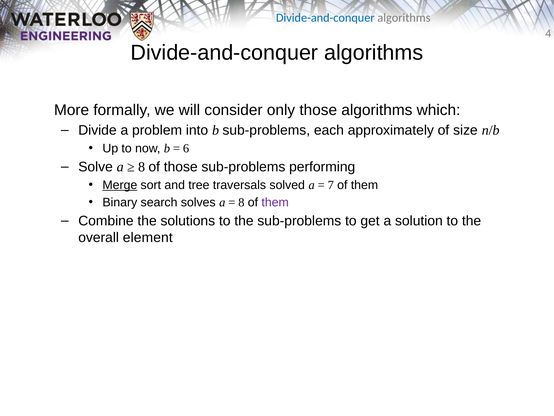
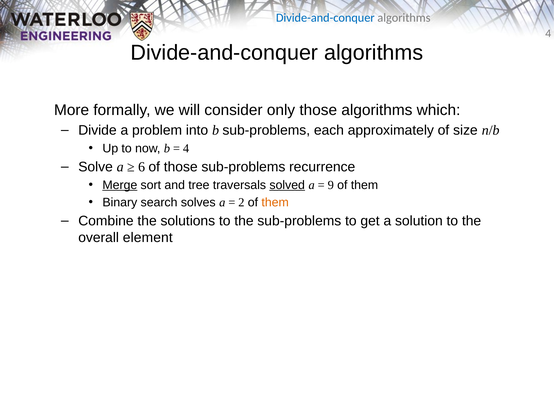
6 at (186, 148): 6 -> 4
8 at (142, 167): 8 -> 6
performing: performing -> recurrence
solved underline: none -> present
7: 7 -> 9
8 at (241, 202): 8 -> 2
them at (275, 202) colour: purple -> orange
